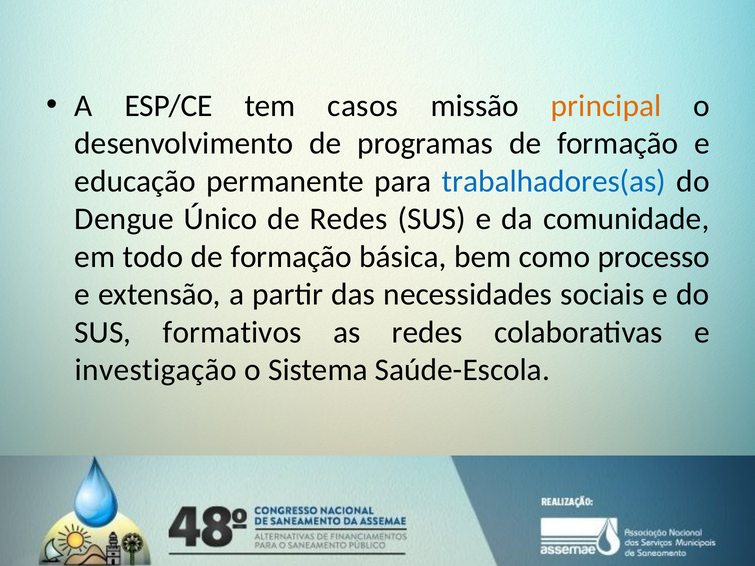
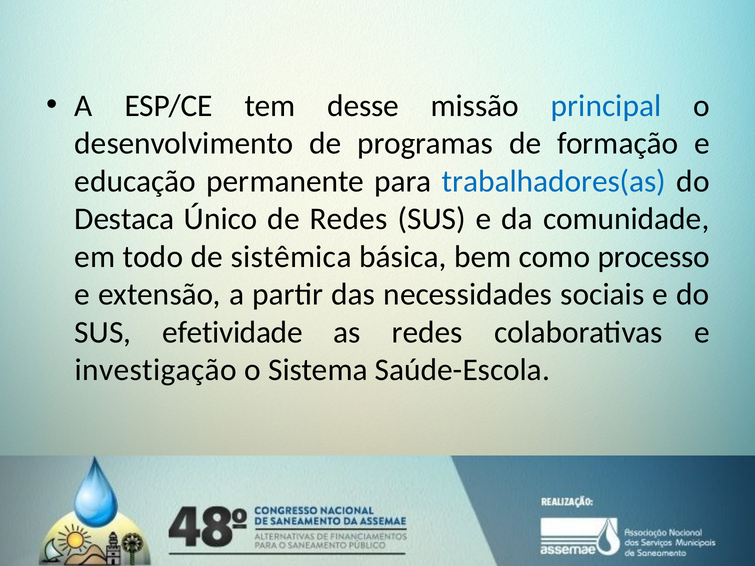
casos: casos -> desse
principal colour: orange -> blue
Dengue: Dengue -> Destaca
formação at (291, 257): formação -> sistêmica
formativos: formativos -> efetividade
